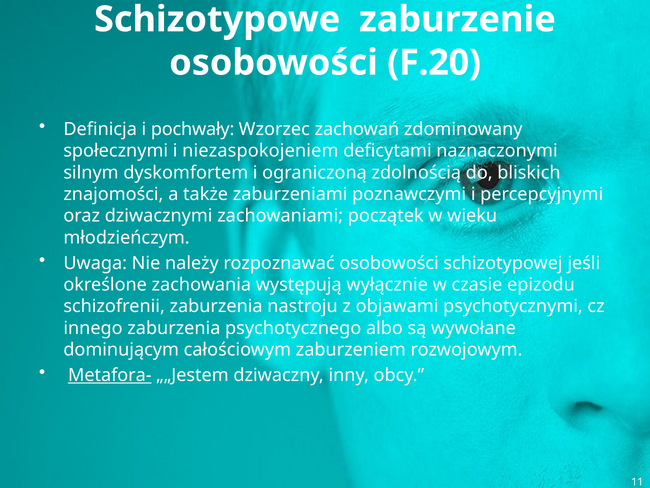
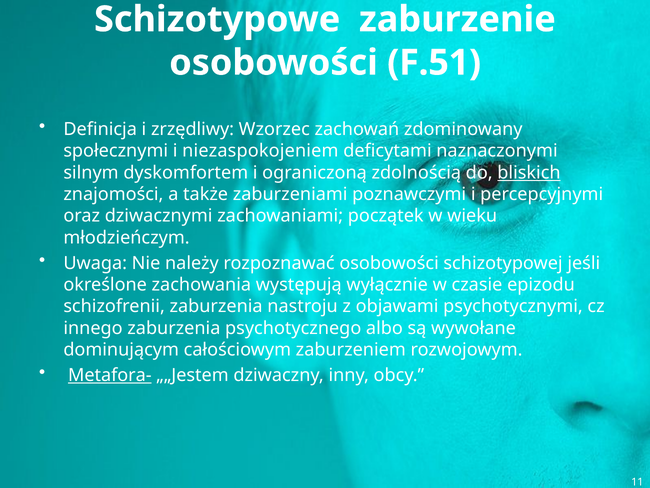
F.20: F.20 -> F.51
pochwały: pochwały -> zrzędliwy
bliskich underline: none -> present
